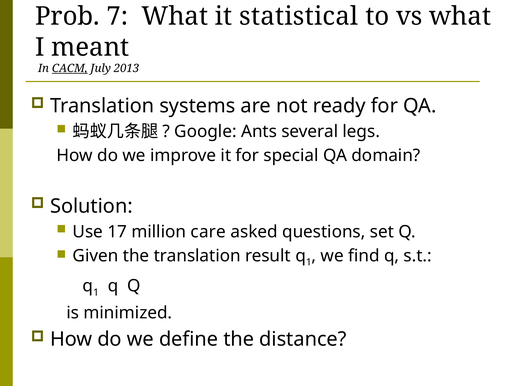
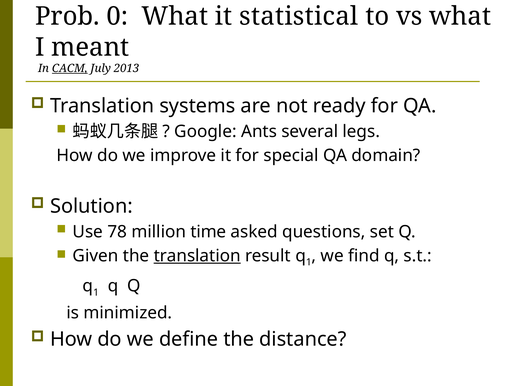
7: 7 -> 0
17: 17 -> 78
care: care -> time
translation at (197, 255) underline: none -> present
